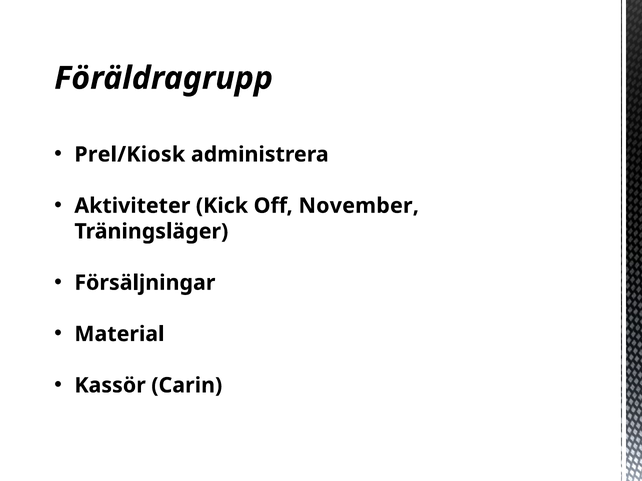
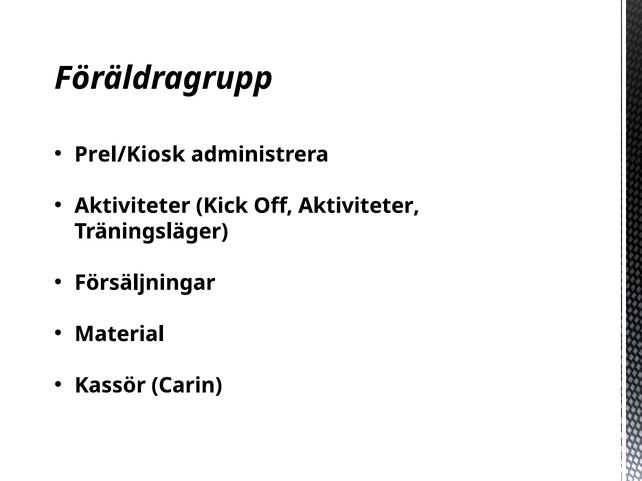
Off November: November -> Aktiviteter
